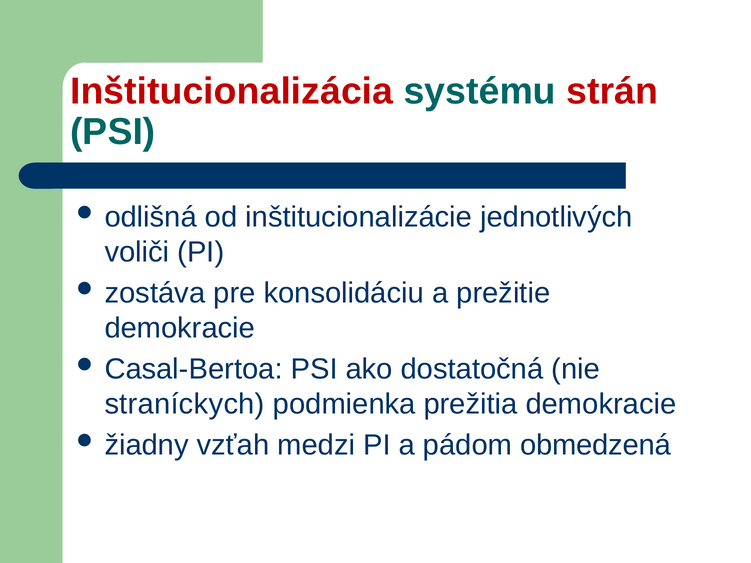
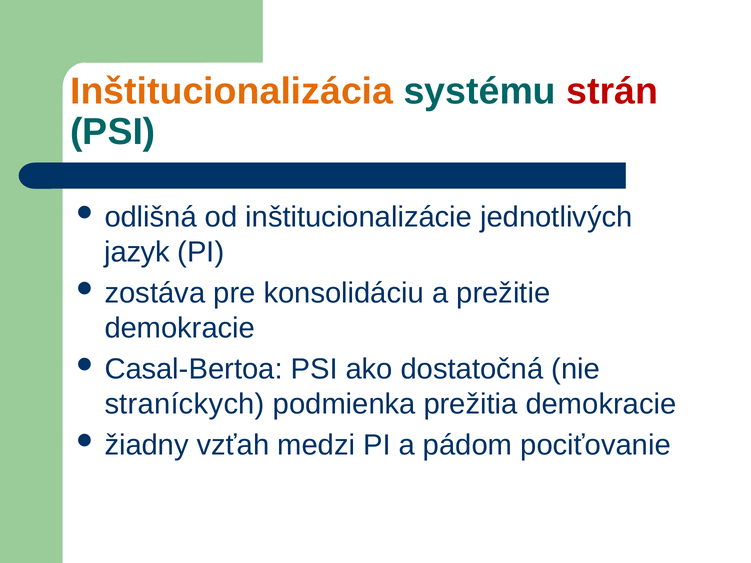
Inštitucionalizácia colour: red -> orange
voliči: voliči -> jazyk
obmedzená: obmedzená -> pociťovanie
